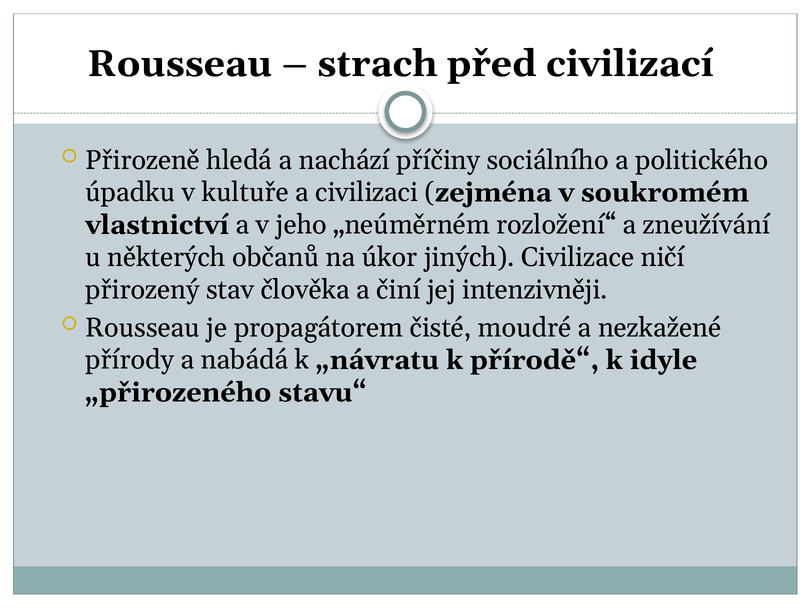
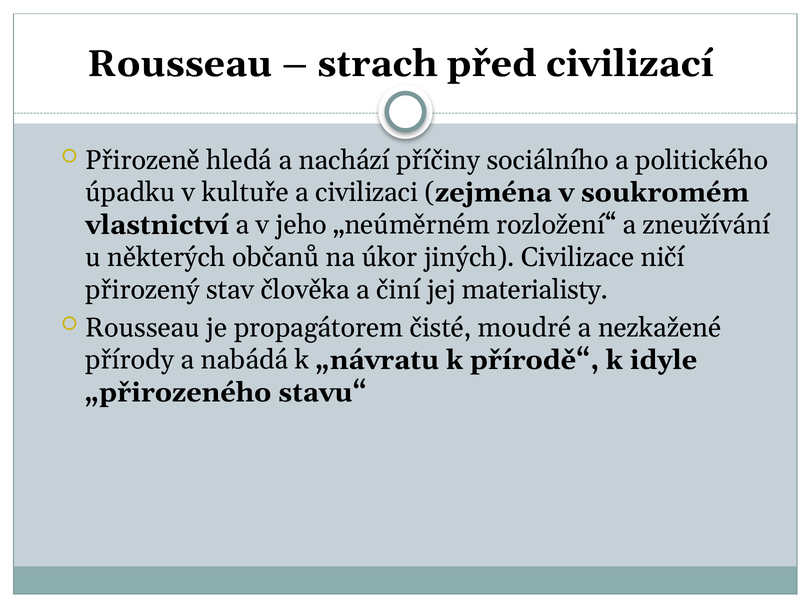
intenzivněji: intenzivněji -> materialisty
